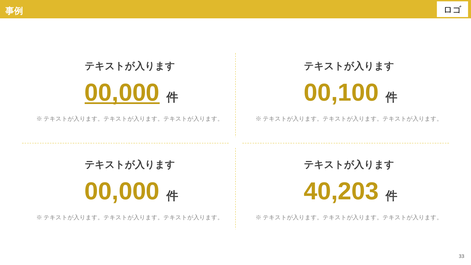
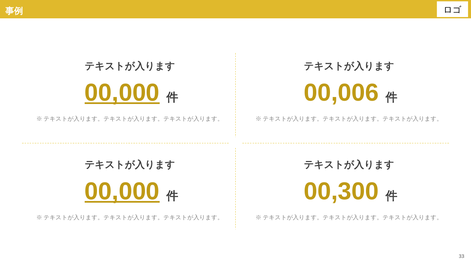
00,100: 00,100 -> 00,006
00,000 at (122, 191) underline: none -> present
40,203: 40,203 -> 00,300
